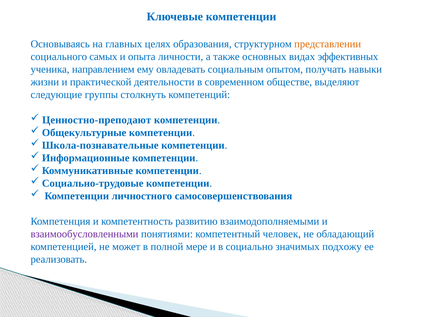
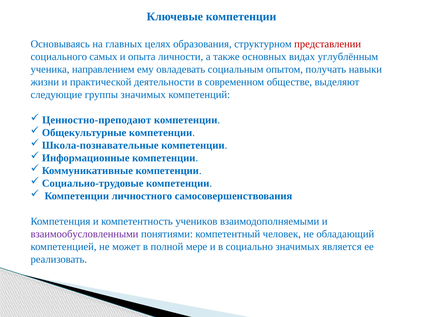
представлении colour: orange -> red
эффективных: эффективных -> углублённым
группы столкнуть: столкнуть -> значимых
развитию: развитию -> учеников
подхожу: подхожу -> является
